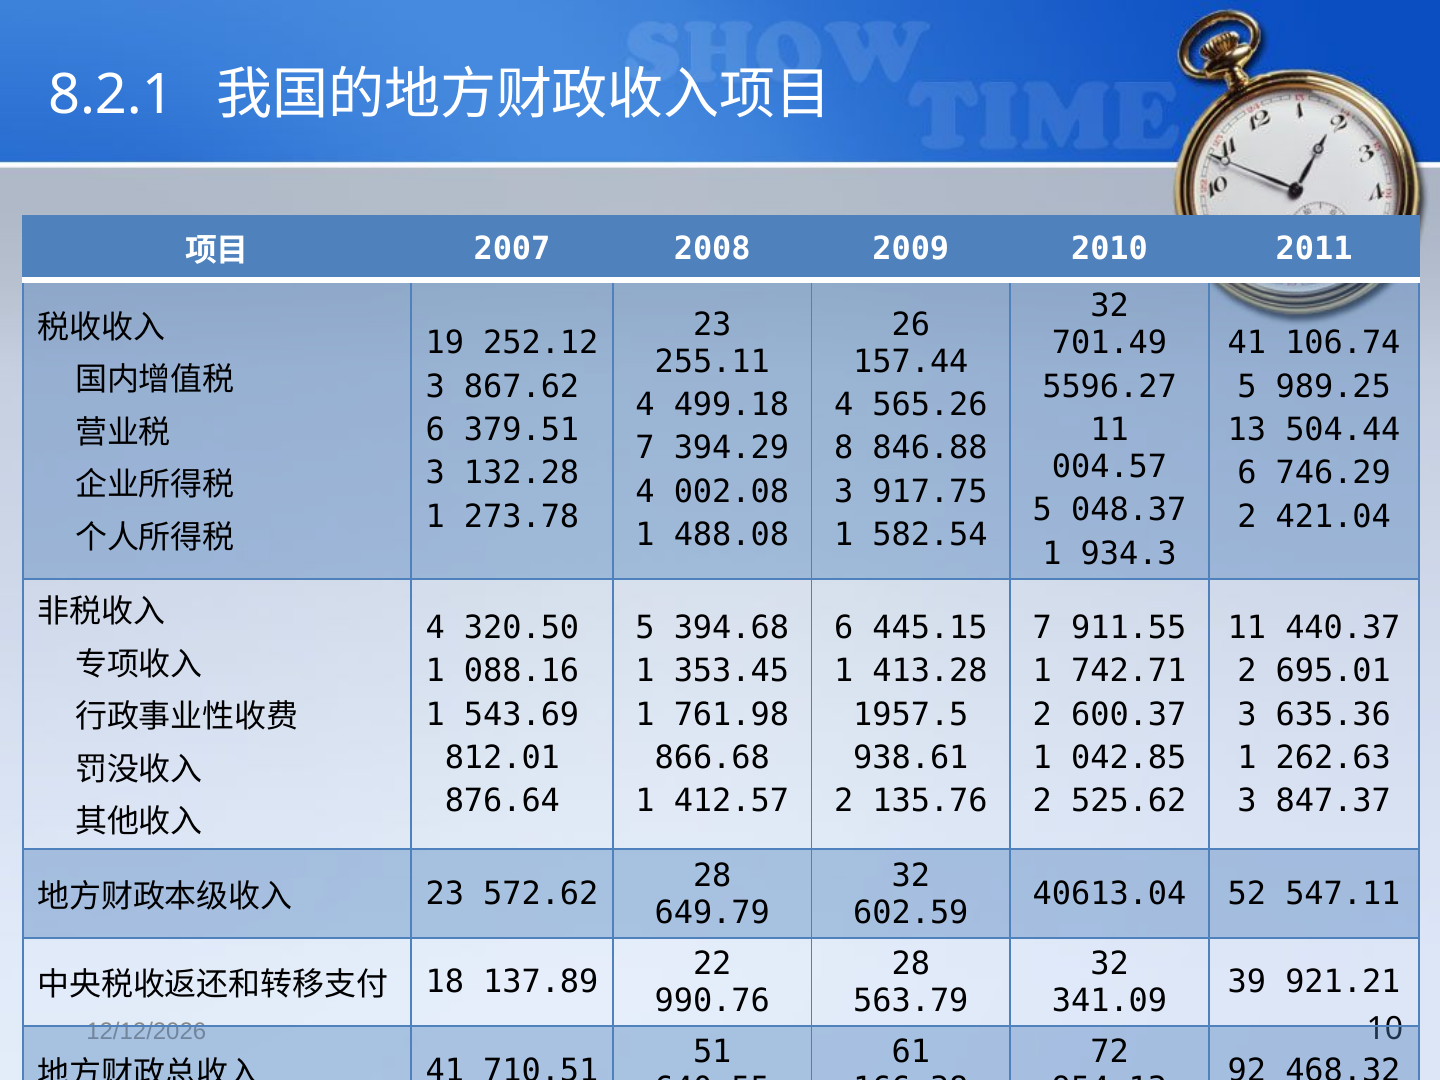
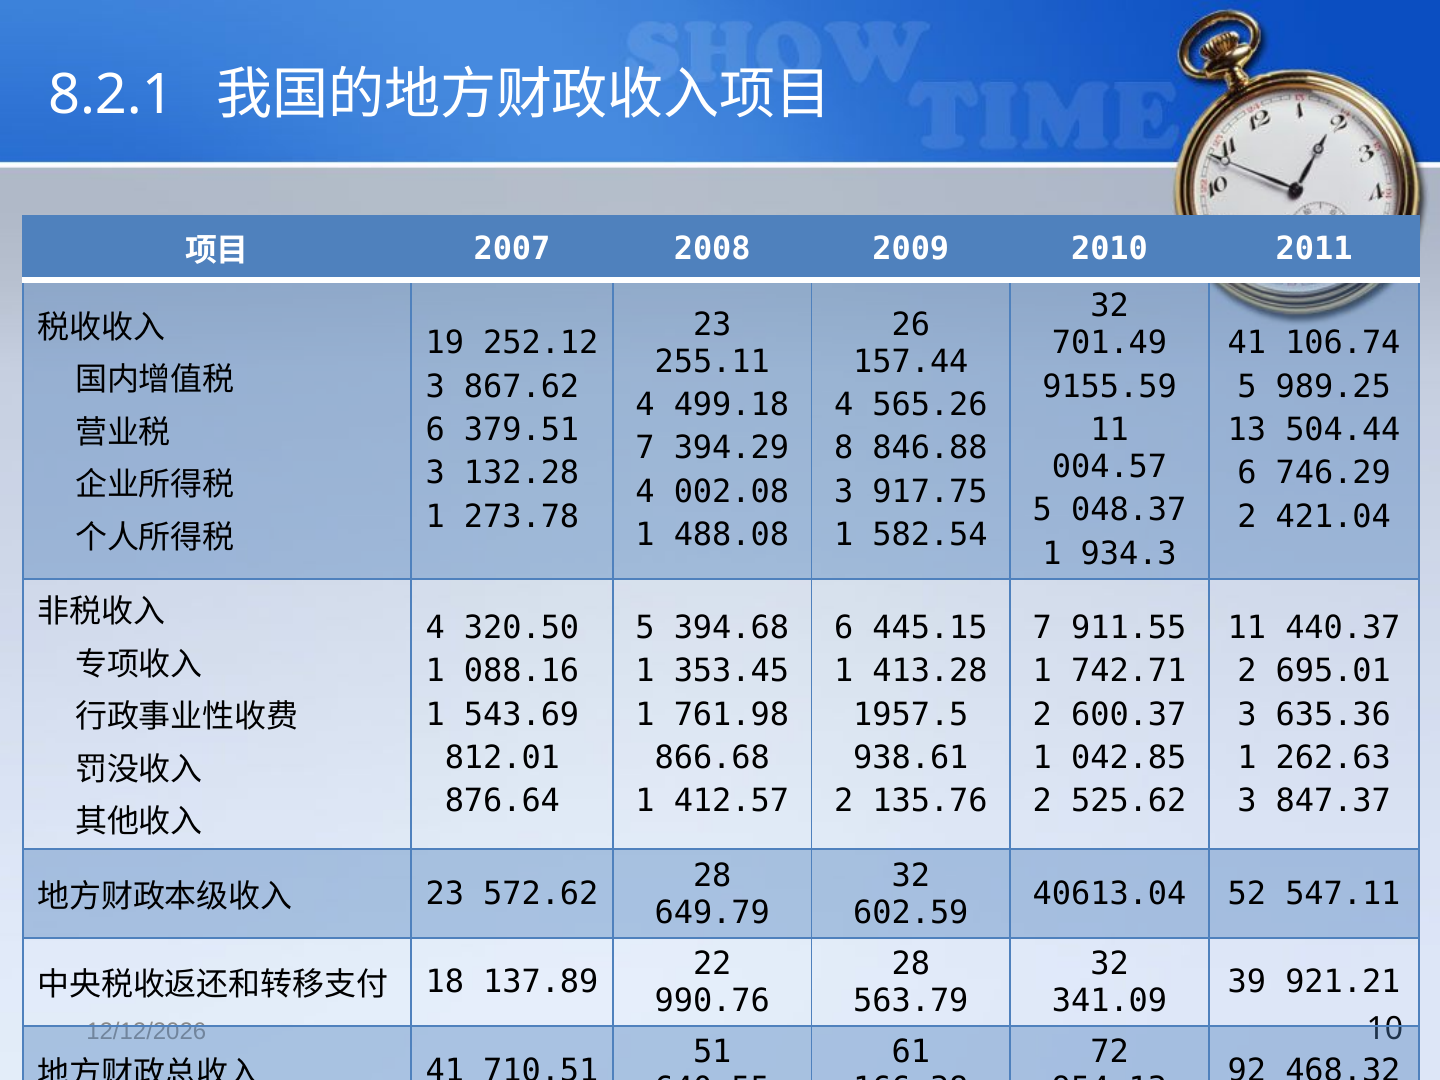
5596.27: 5596.27 -> 9155.59
